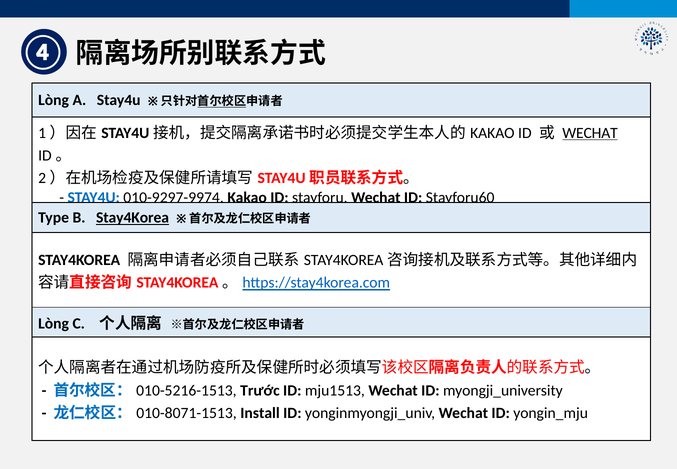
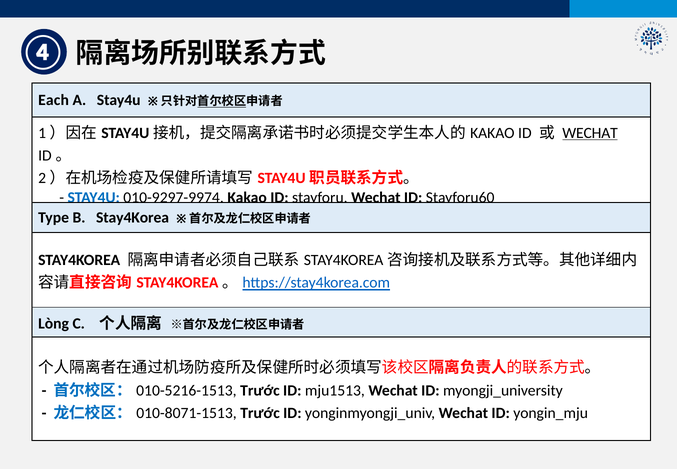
Lòng at (54, 100): Lòng -> Each
Stay4Korea at (133, 218) underline: present -> none
Install at (260, 413): Install -> Trước
